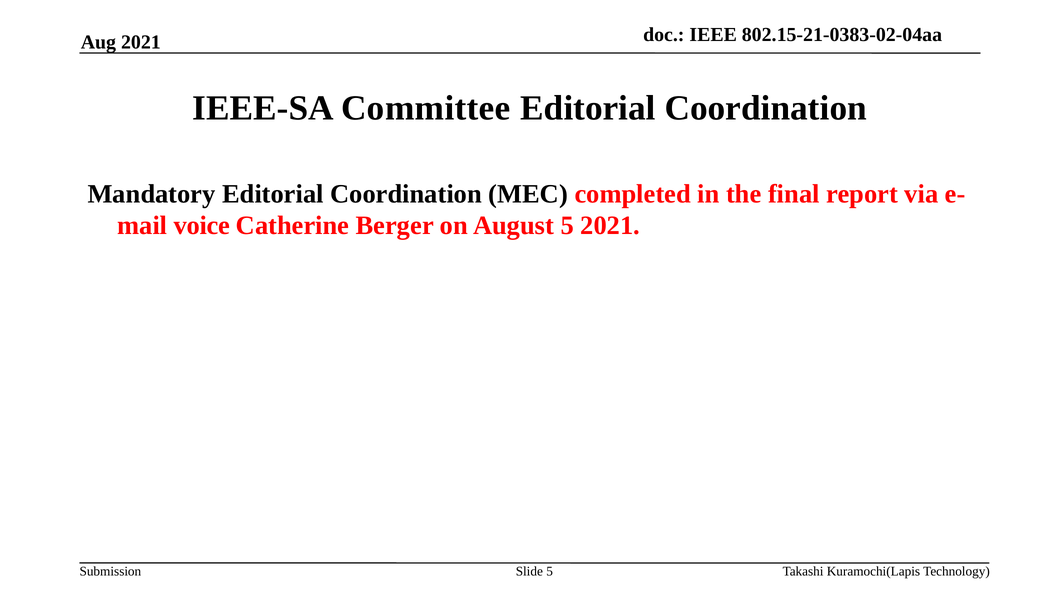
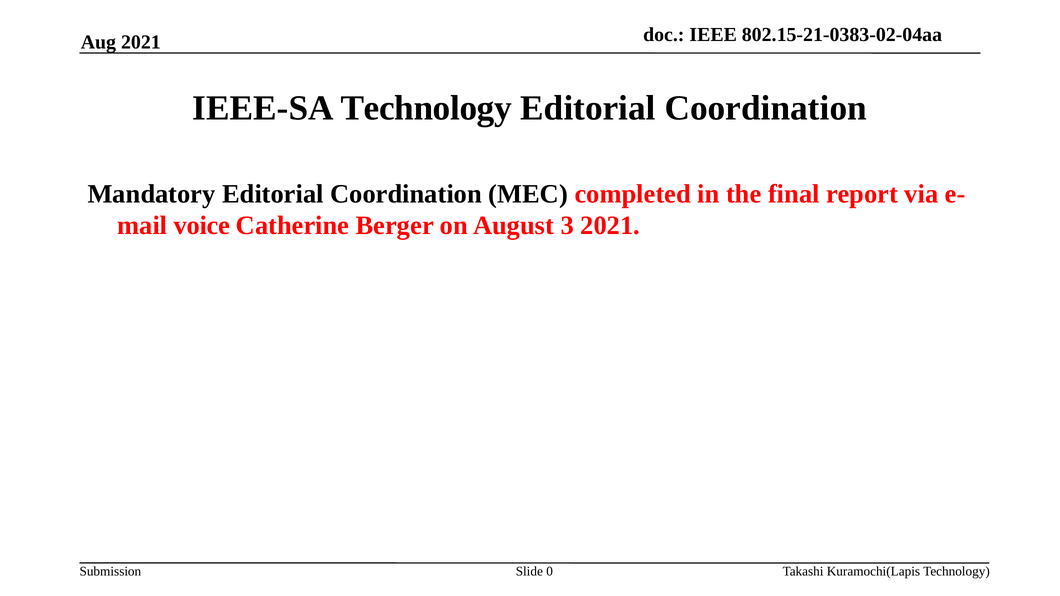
IEEE-SA Committee: Committee -> Technology
August 5: 5 -> 3
Slide 5: 5 -> 0
